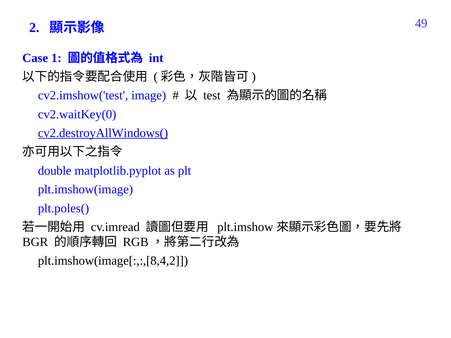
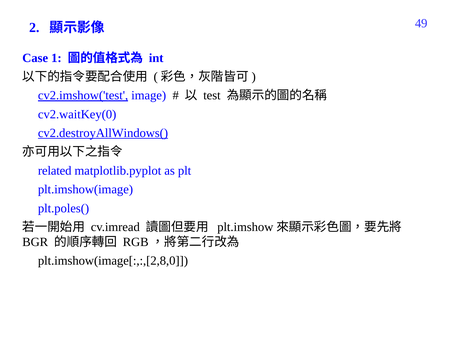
cv2.imshow('test underline: none -> present
double: double -> related
plt.imshow(image[:,:,[8,4,2: plt.imshow(image[:,:,[8,4,2 -> plt.imshow(image[:,:,[2,8,0
